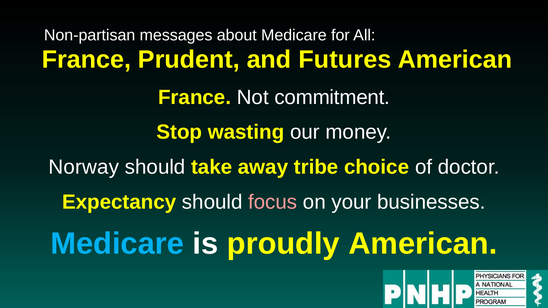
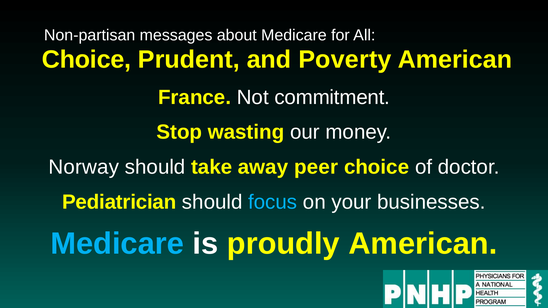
France at (86, 60): France -> Choice
Futures: Futures -> Poverty
tribe: tribe -> peer
Expectancy: Expectancy -> Pediatrician
focus colour: pink -> light blue
